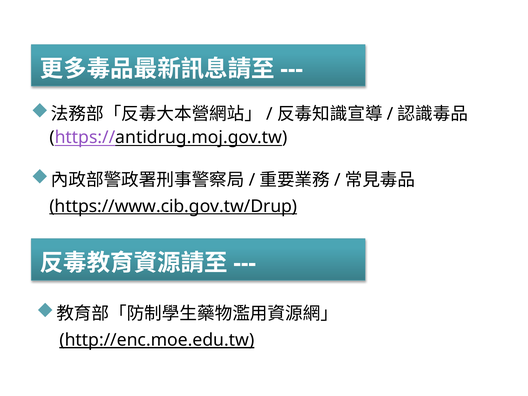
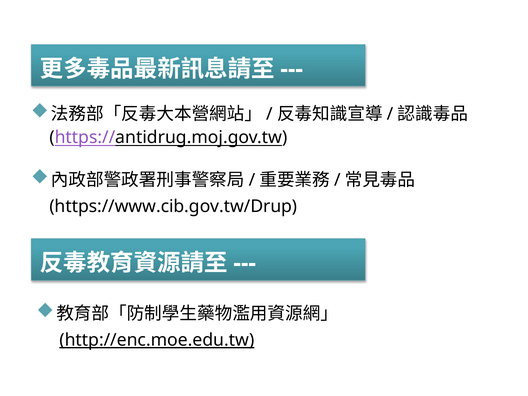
https://www.cib.gov.tw/Drup underline: present -> none
